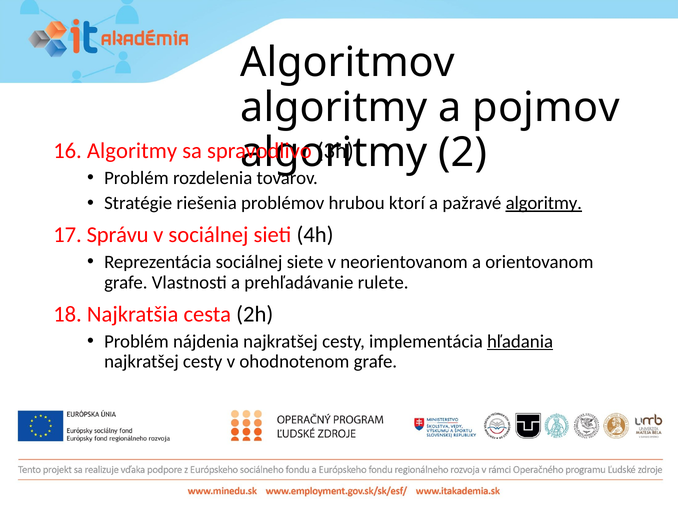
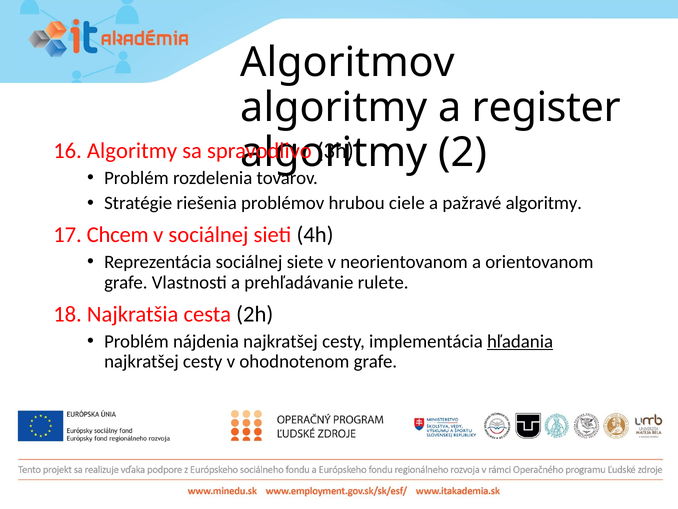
pojmov: pojmov -> register
ktorí: ktorí -> ciele
algoritmy at (544, 203) underline: present -> none
Správu: Správu -> Chcem
